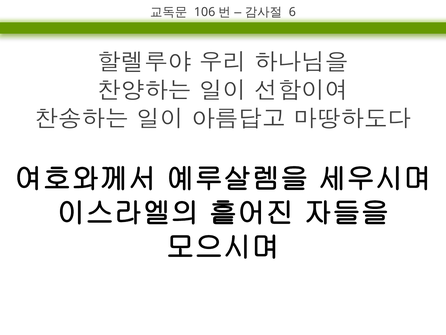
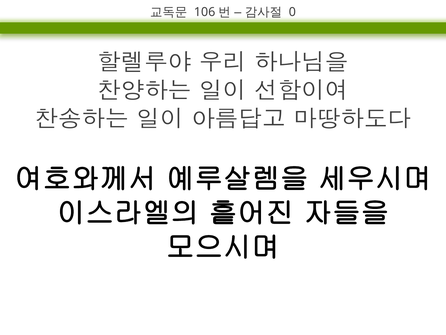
6: 6 -> 0
